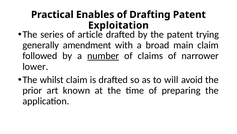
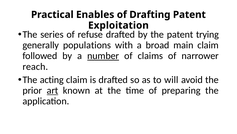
article: article -> refuse
amendment: amendment -> populations
lower: lower -> reach
whilst: whilst -> acting
art underline: none -> present
